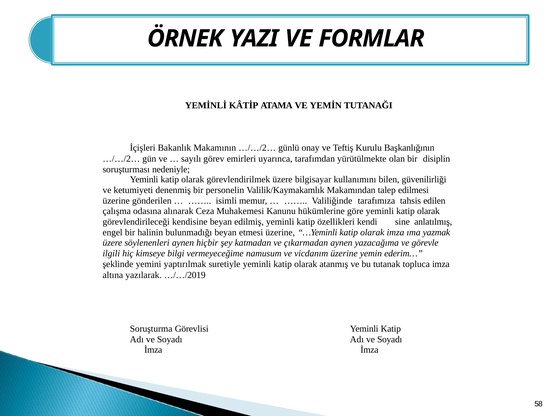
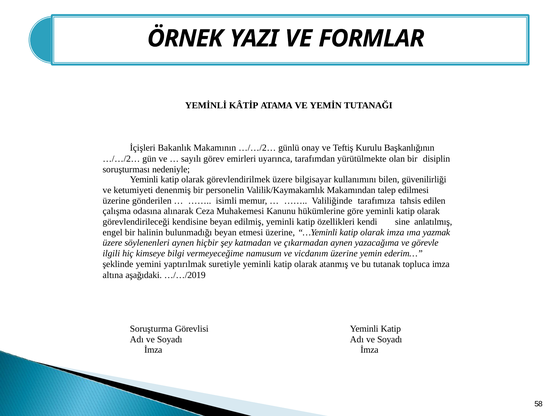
yazılarak: yazılarak -> aşağıdaki
